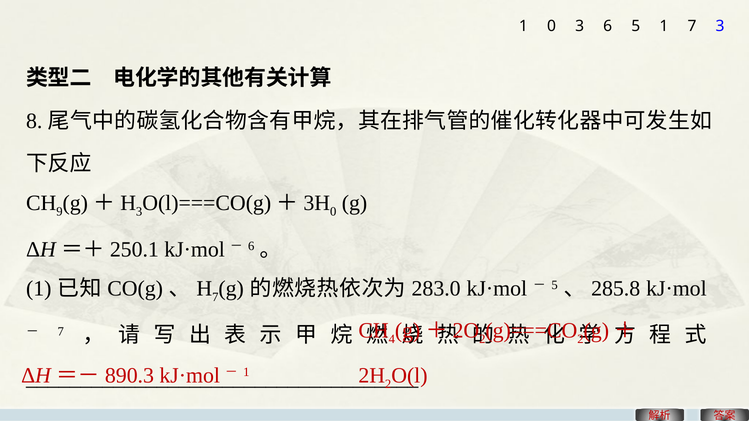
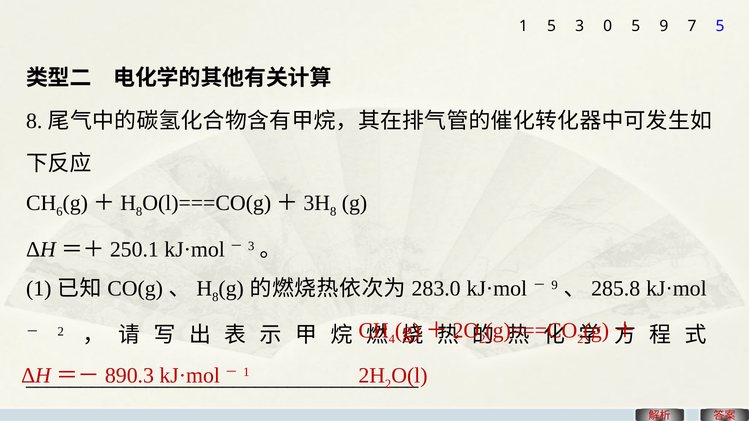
1 0: 0 -> 5
3 6: 6 -> 0
5 1: 1 -> 9
7 3: 3 -> 5
9: 9 -> 6
3 at (139, 212): 3 -> 8
0 at (333, 212): 0 -> 8
6 at (251, 246): 6 -> 3
7 at (215, 298): 7 -> 8
5 at (555, 286): 5 -> 9
7 at (61, 332): 7 -> 2
